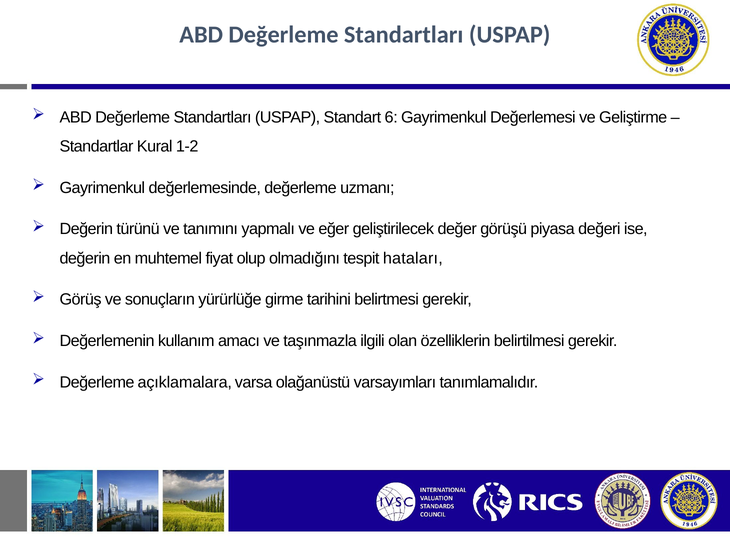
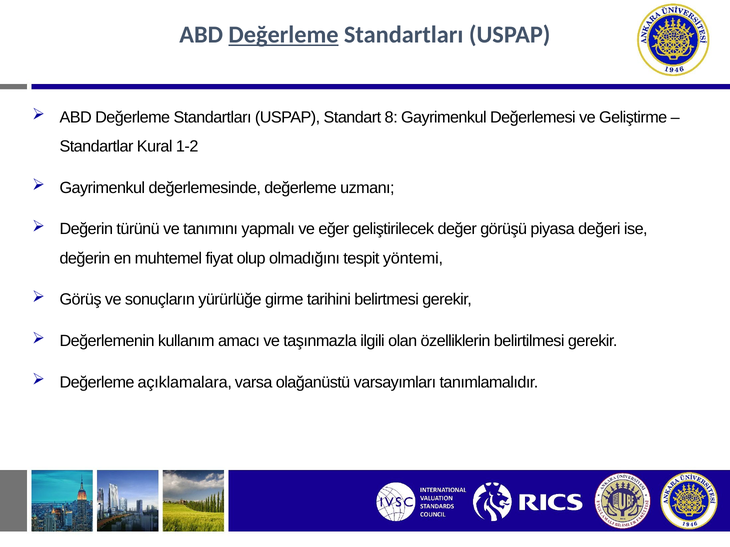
Değerleme at (284, 35) underline: none -> present
6: 6 -> 8
hataları: hataları -> yöntemi
